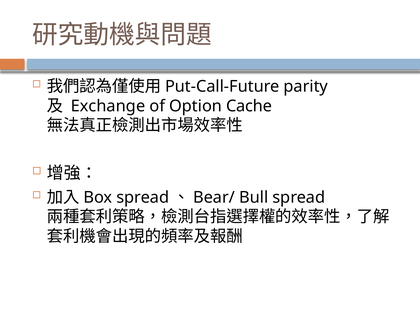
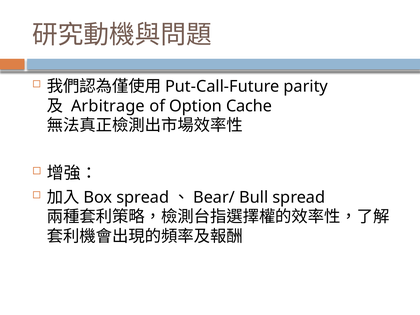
Exchange: Exchange -> Arbitrage
